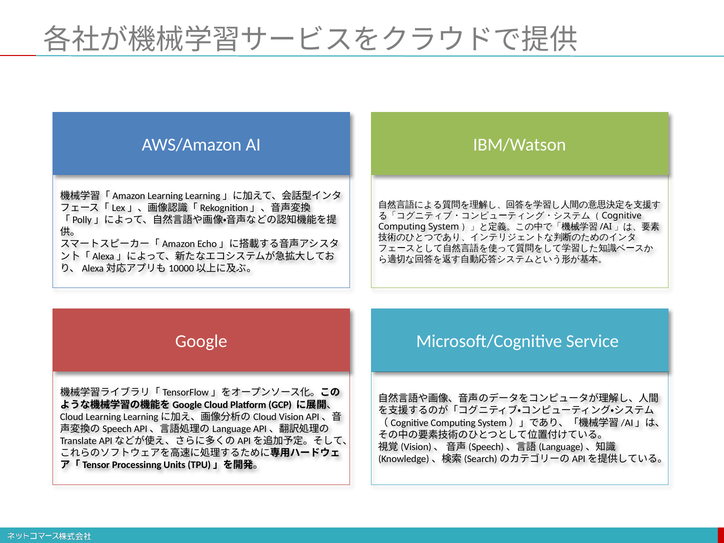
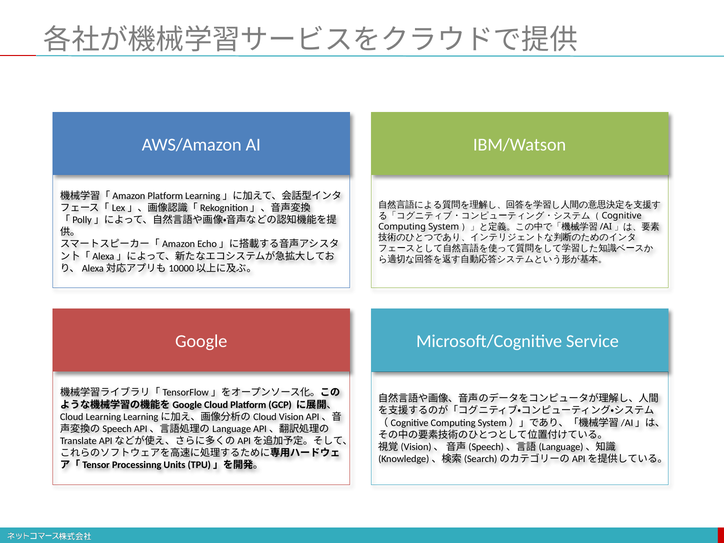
Learning at (165, 196): Learning -> Platform
